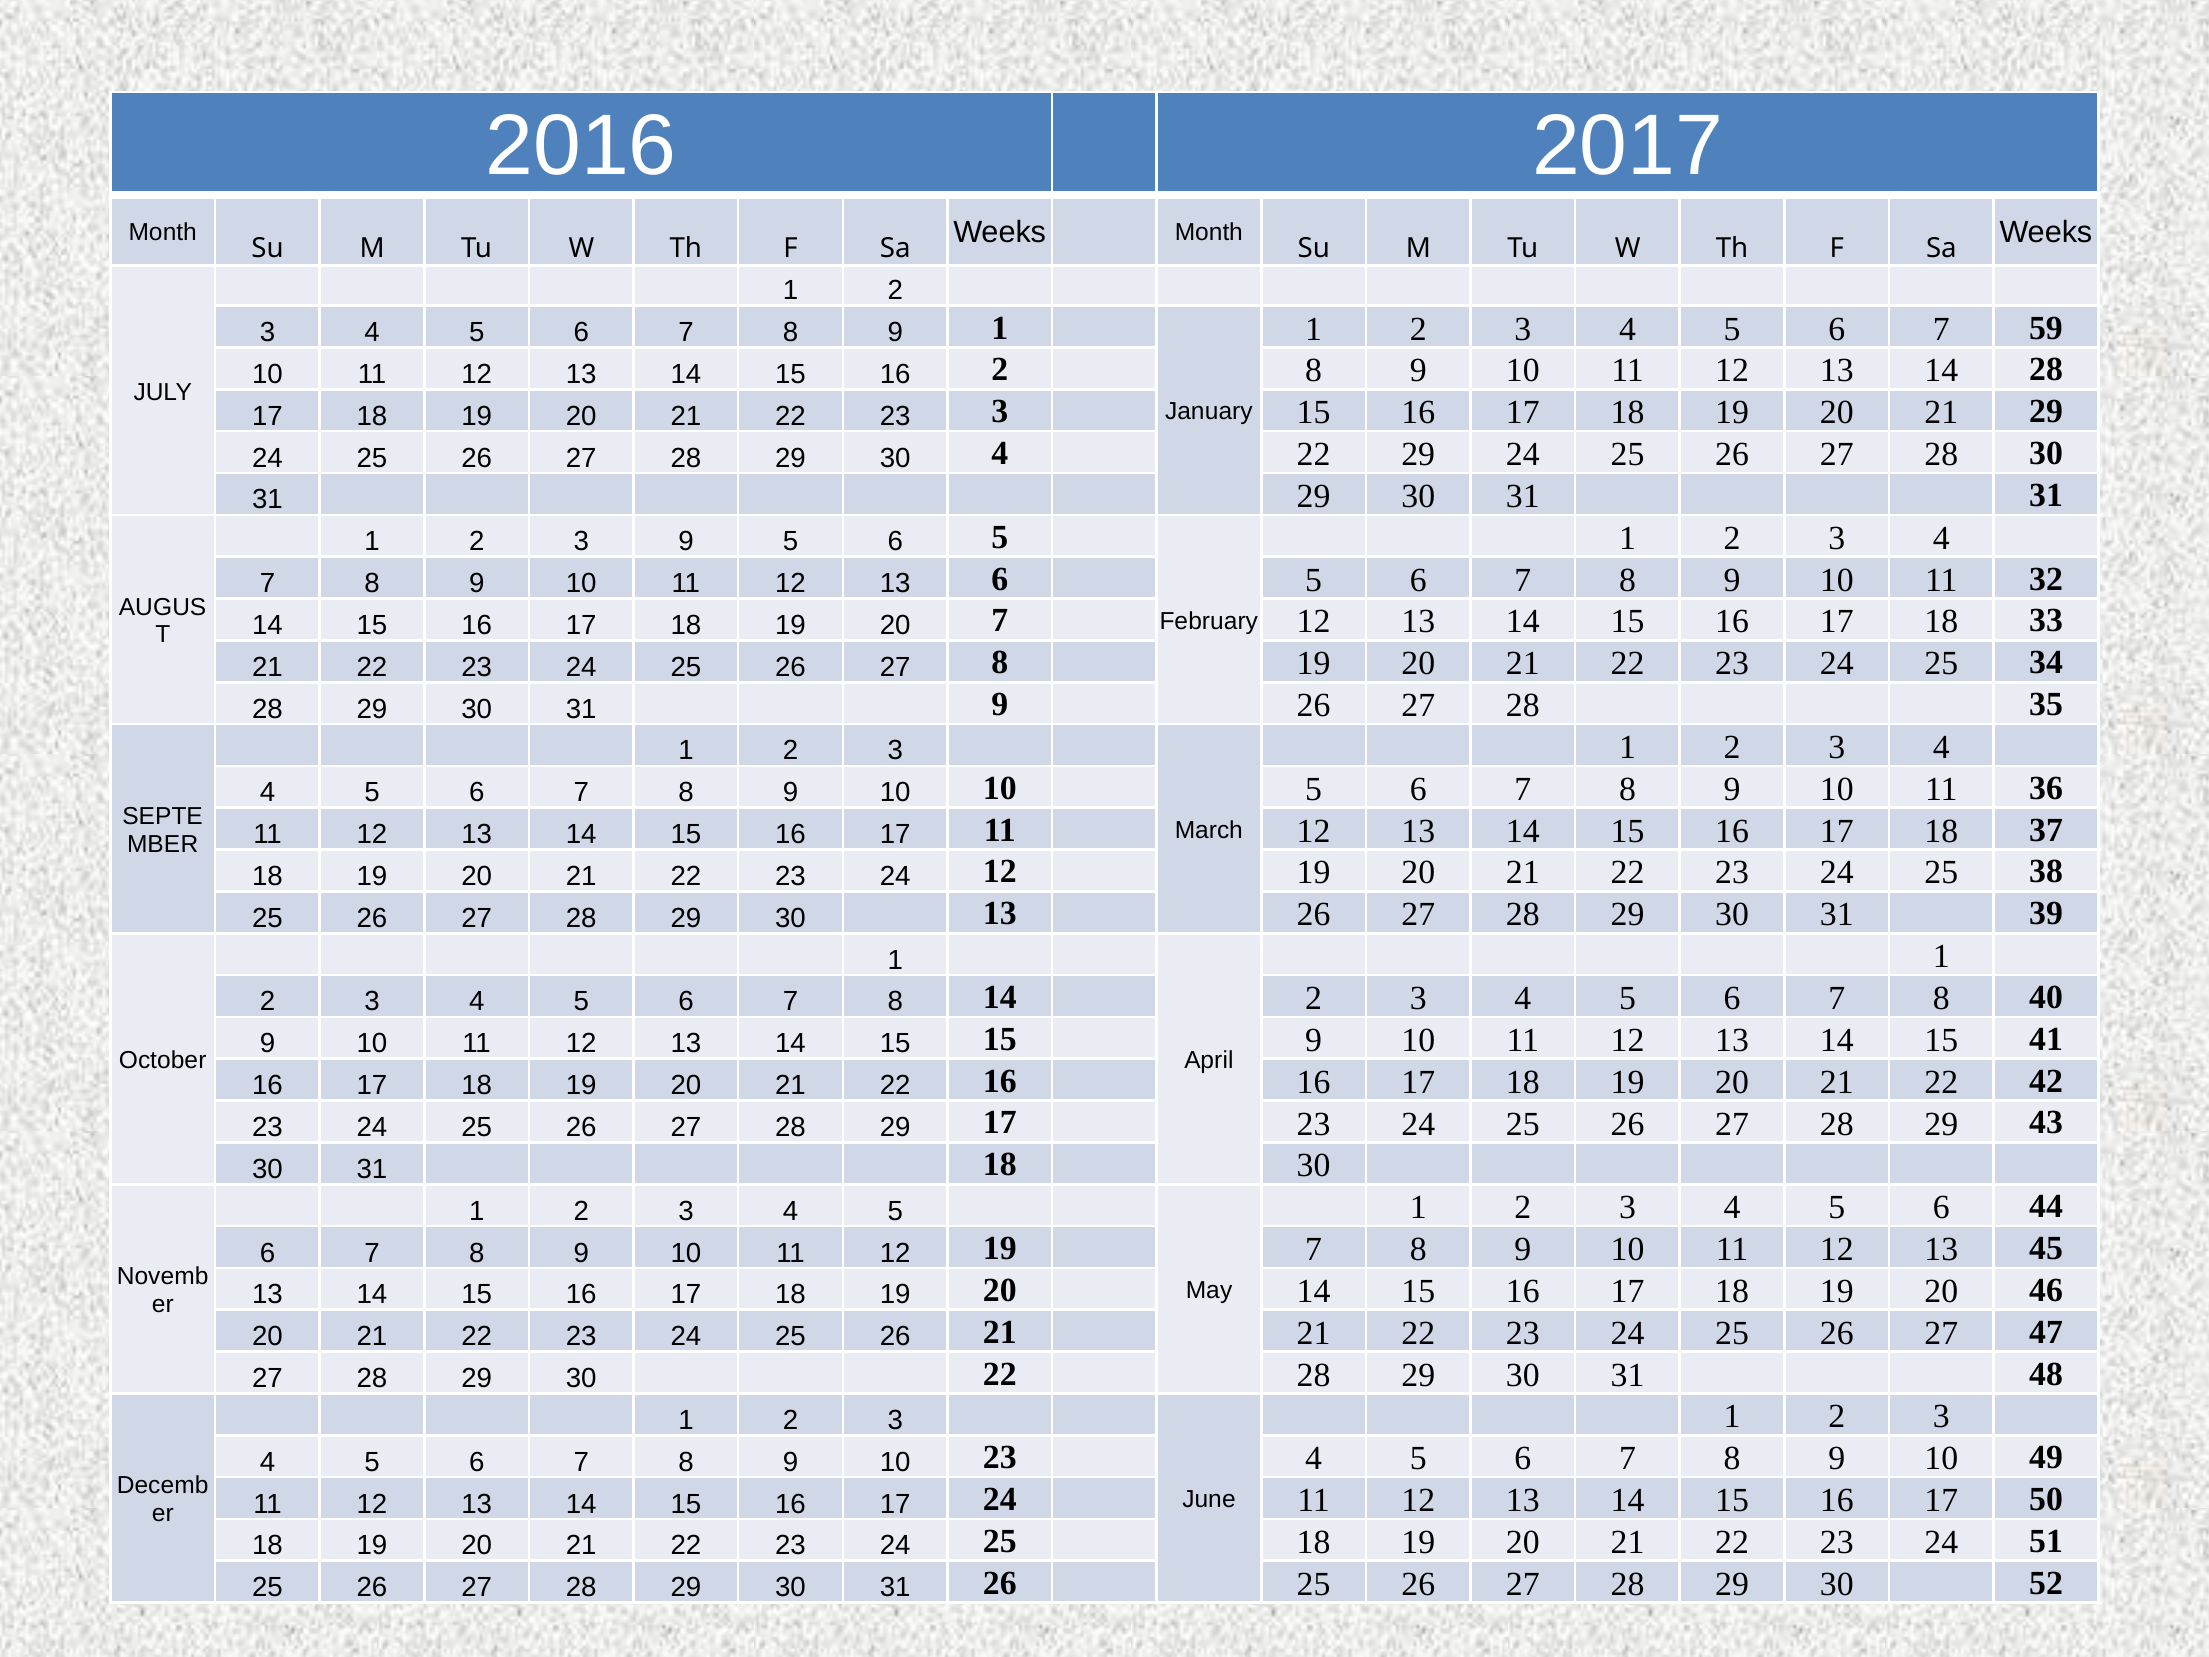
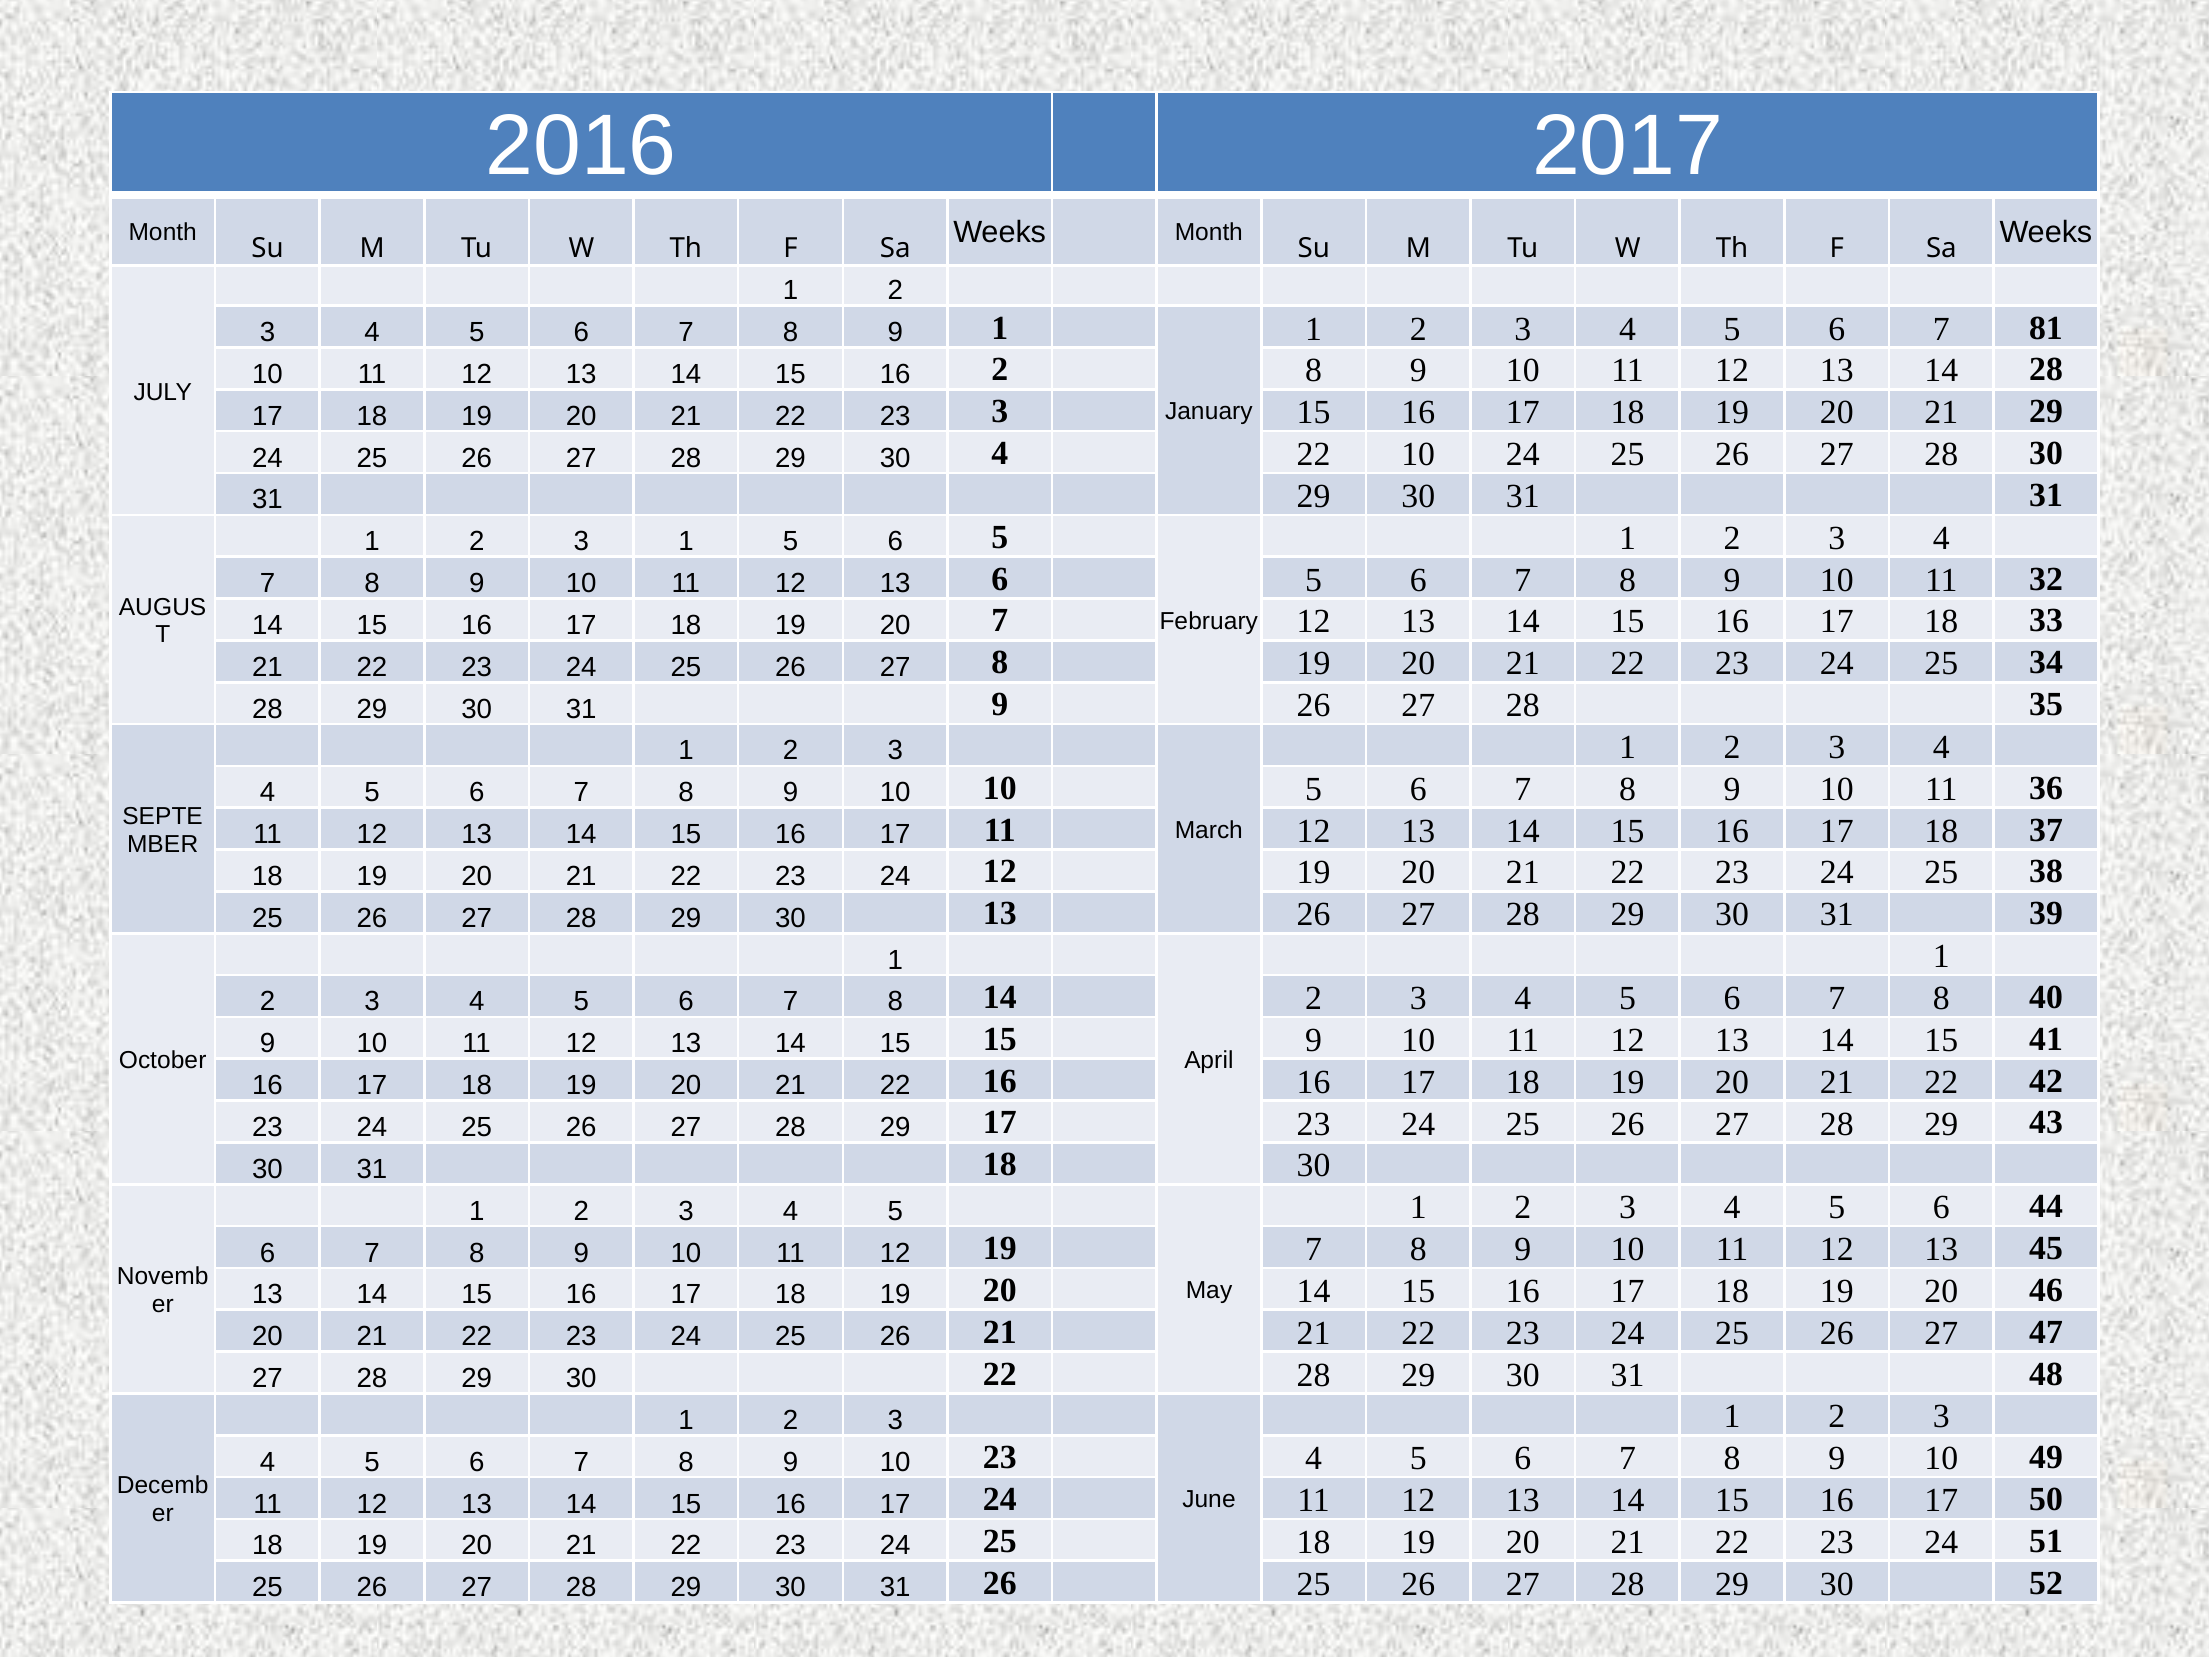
59: 59 -> 81
22 29: 29 -> 10
3 9: 9 -> 1
